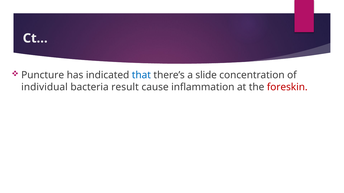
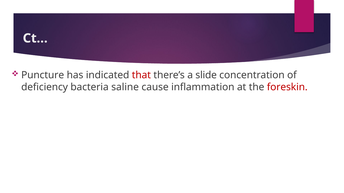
that colour: blue -> red
individual: individual -> deficiency
result: result -> saline
